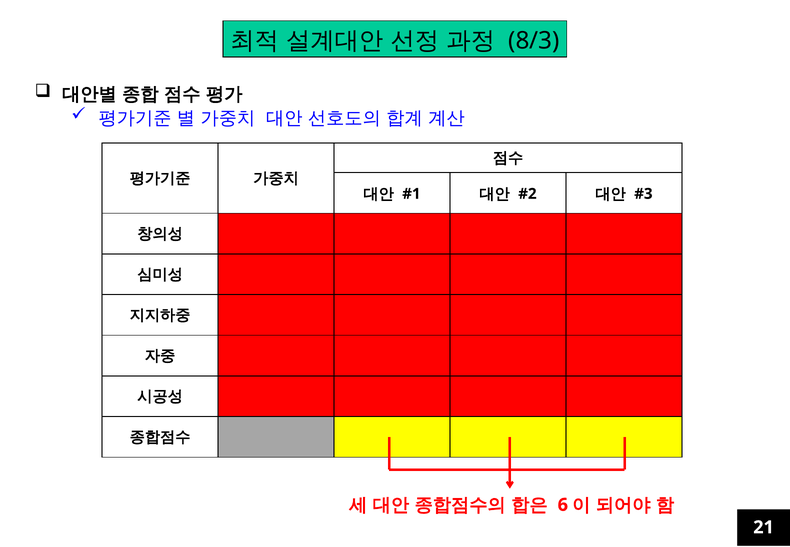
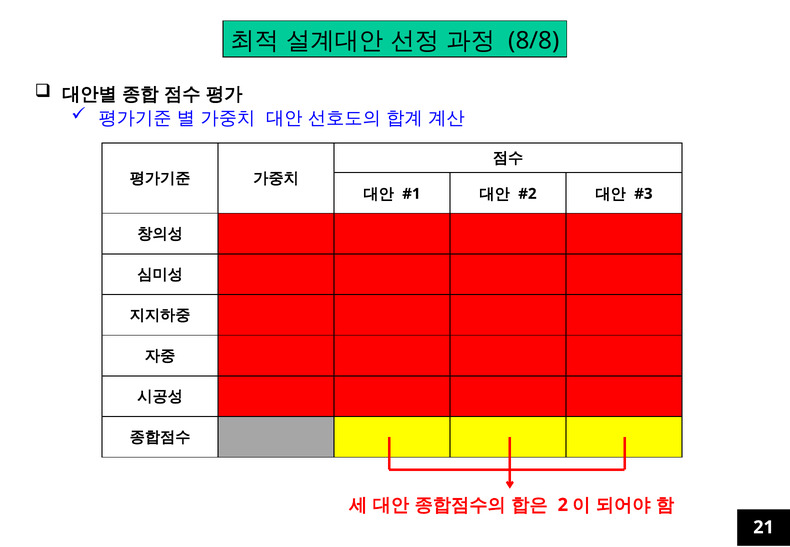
8/3: 8/3 -> 8/8
6: 6 -> 2
